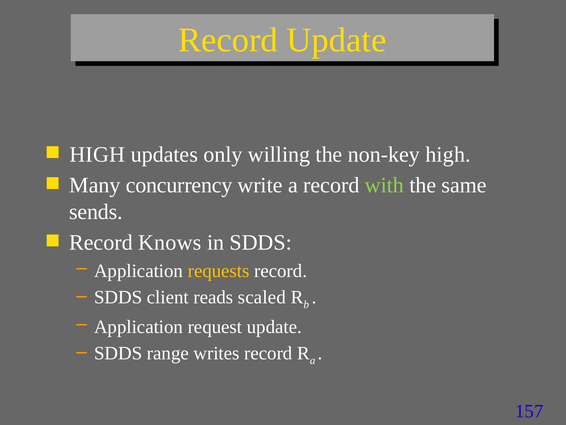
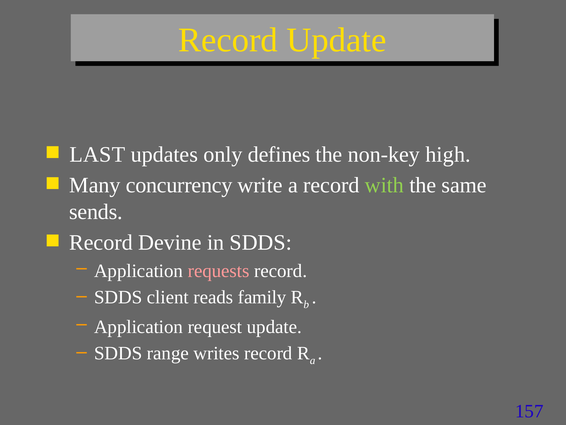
HIGH at (97, 154): HIGH -> LAST
willing: willing -> defines
Knows: Knows -> Devine
requests colour: yellow -> pink
scaled: scaled -> family
